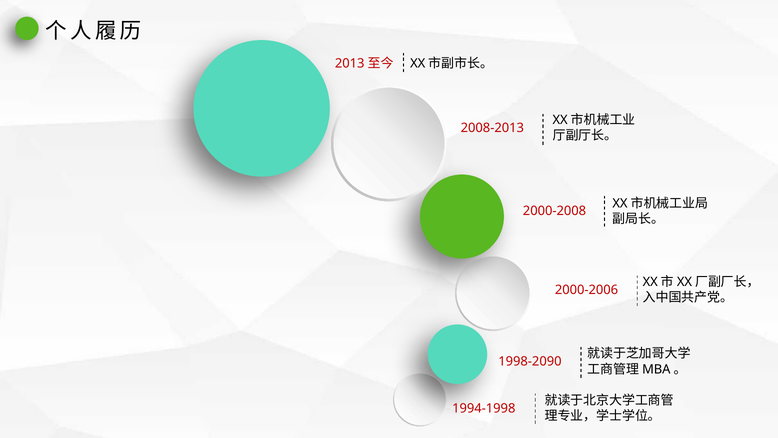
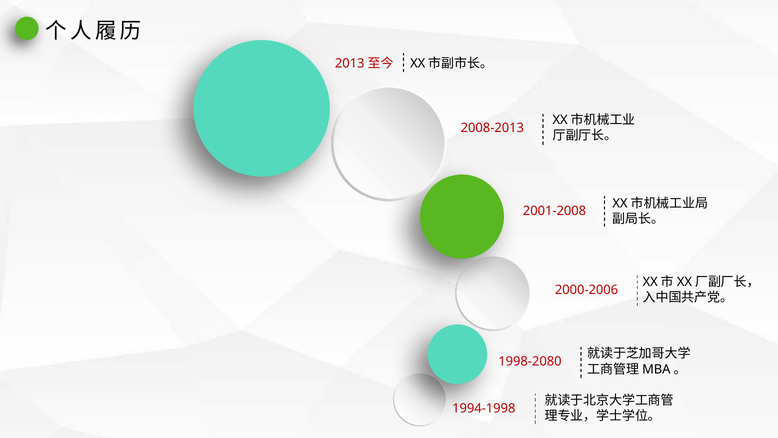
2000-2008: 2000-2008 -> 2001-2008
1998-2090: 1998-2090 -> 1998-2080
